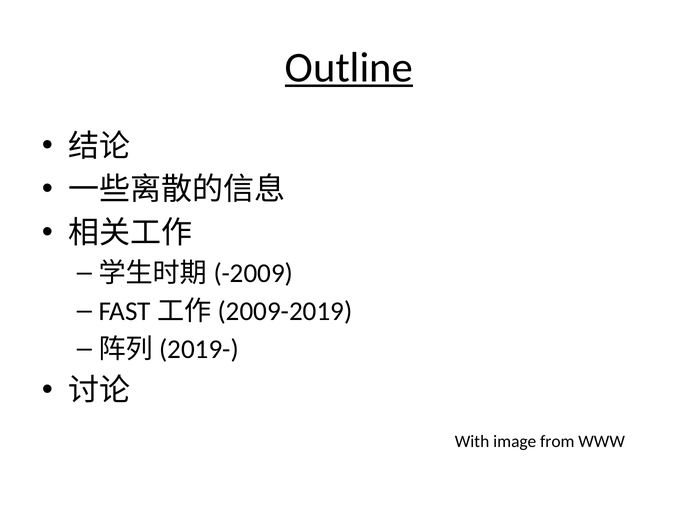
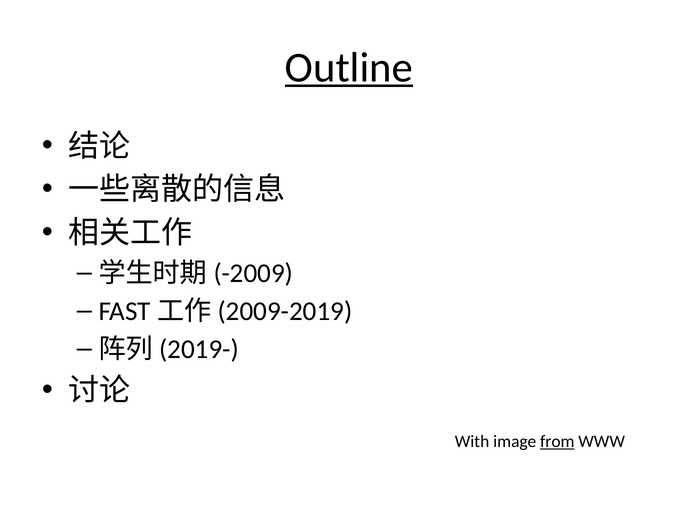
from underline: none -> present
